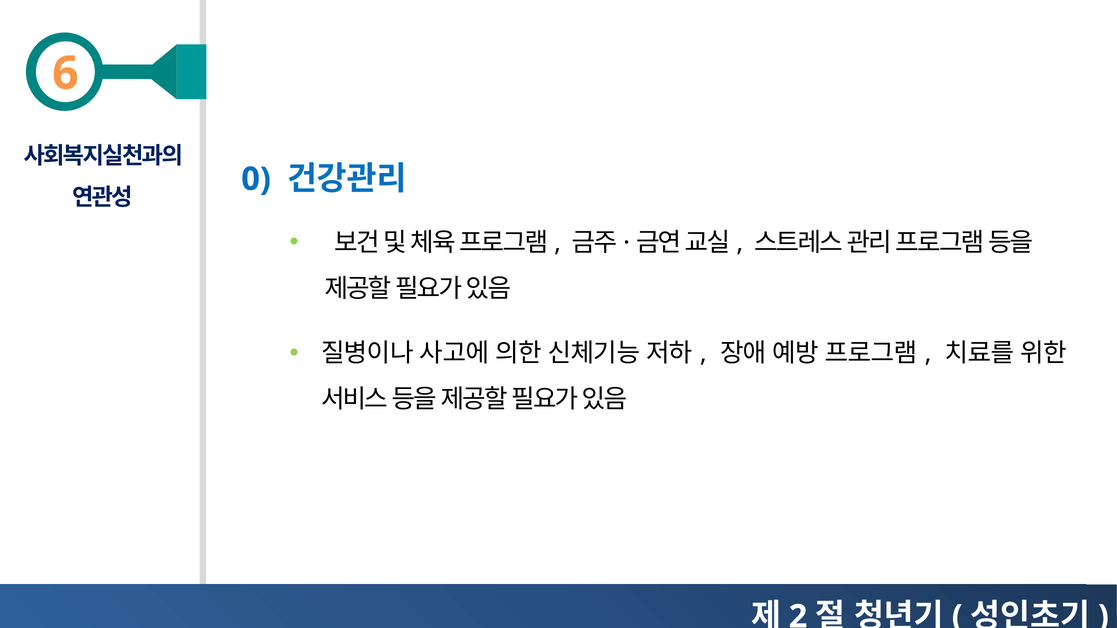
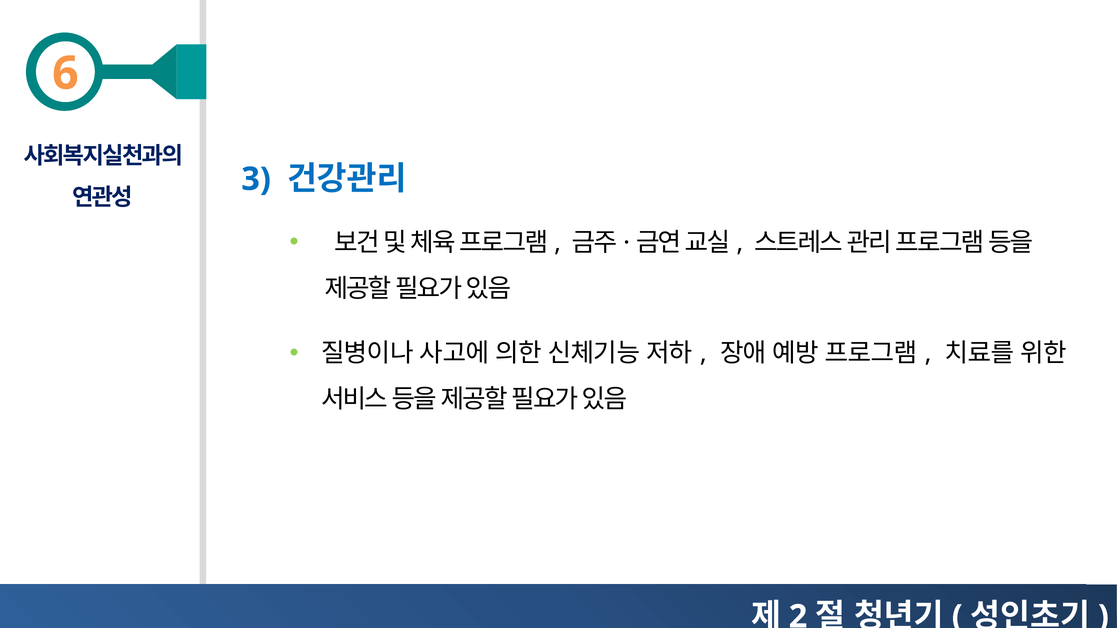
0: 0 -> 3
